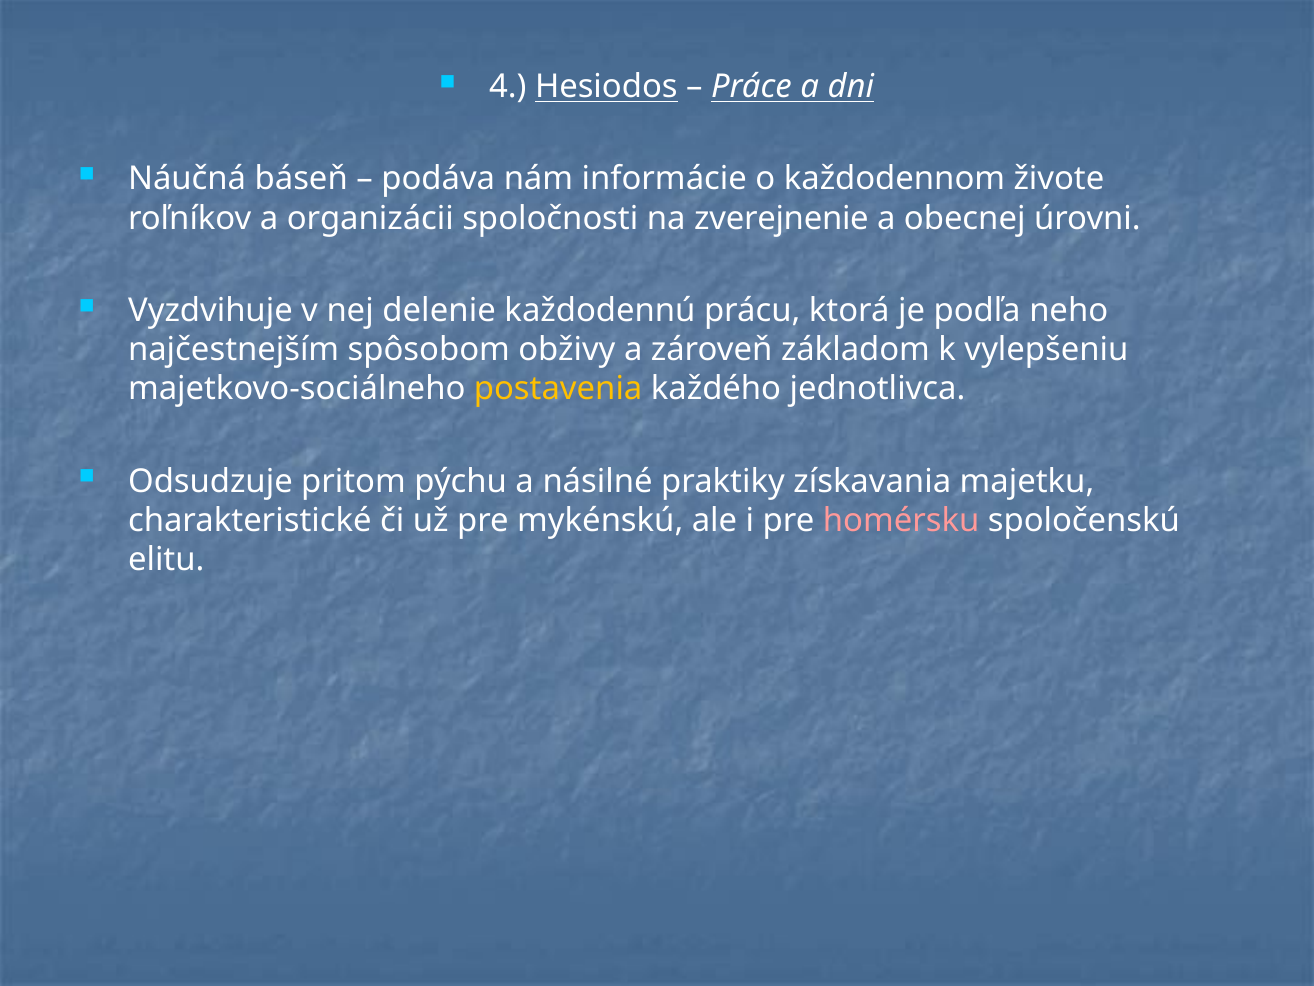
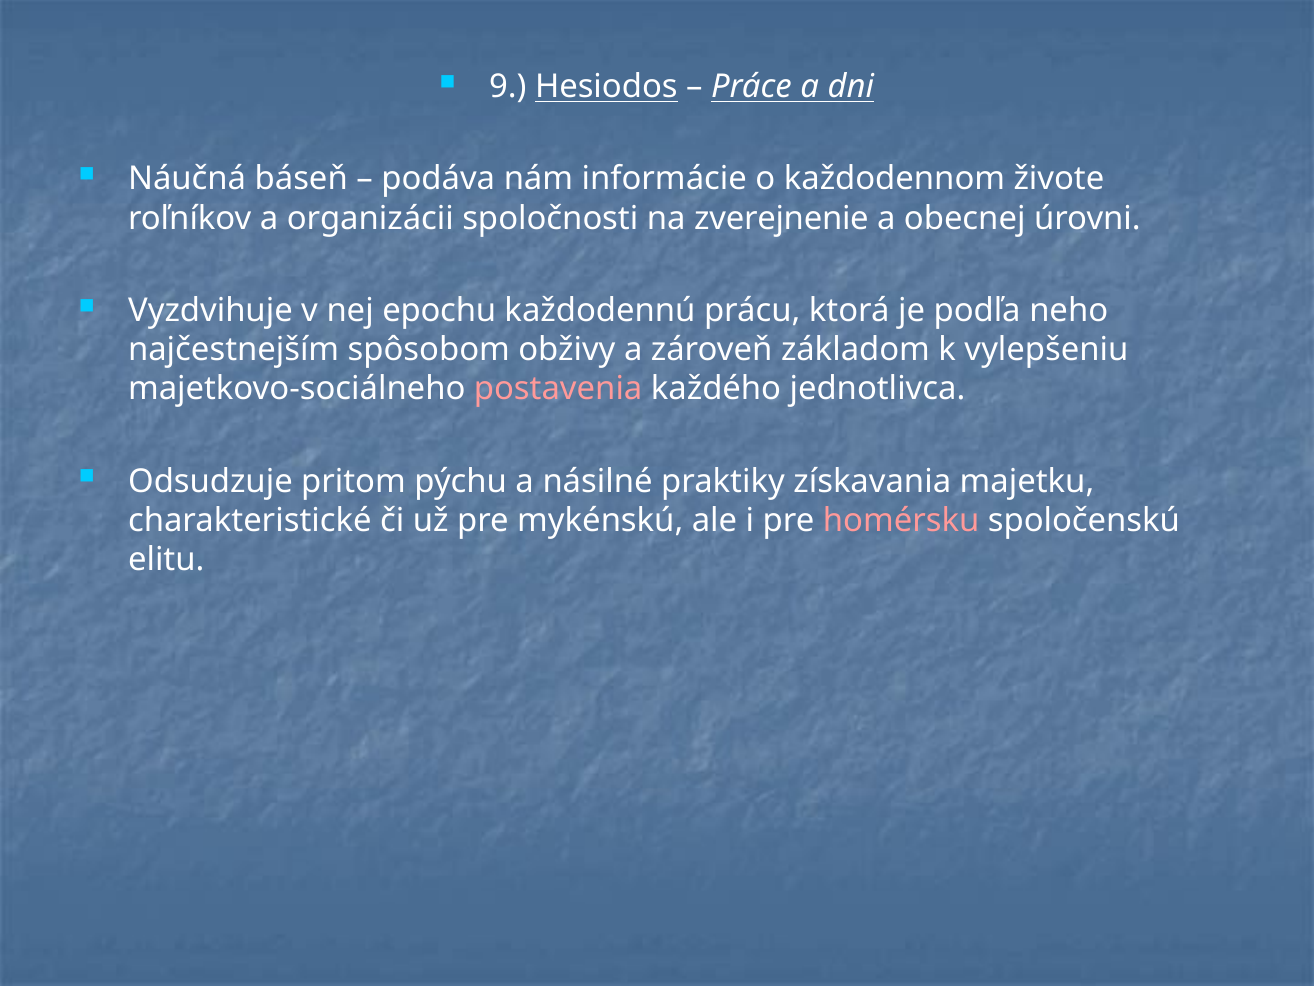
4: 4 -> 9
delenie: delenie -> epochu
postavenia colour: yellow -> pink
